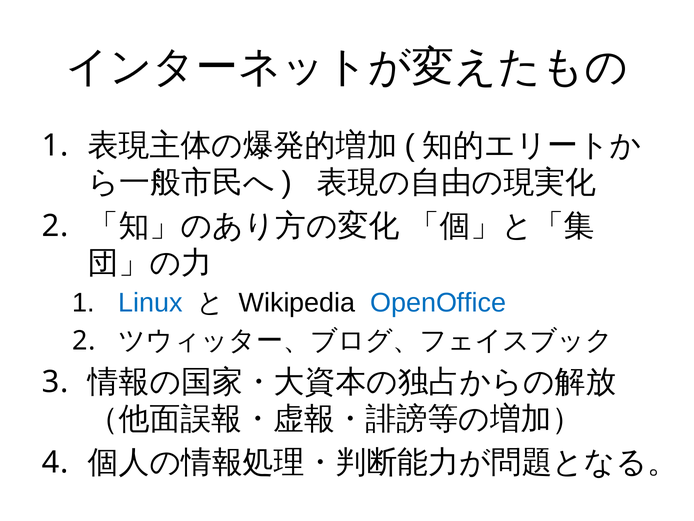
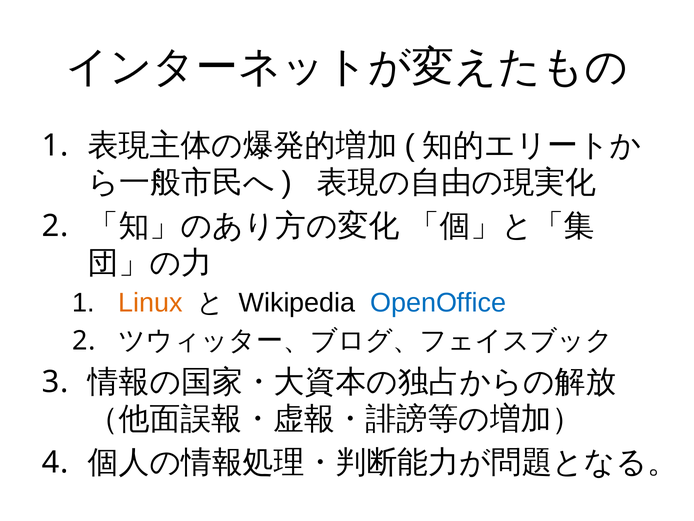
Linux colour: blue -> orange
